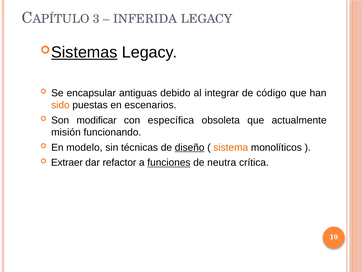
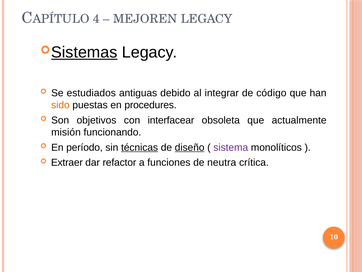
3: 3 -> 4
INFERIDA: INFERIDA -> MEJOREN
encapsular: encapsular -> estudiados
escenarios: escenarios -> procedures
modificar: modificar -> objetivos
específica: específica -> interfacear
modelo: modelo -> período
técnicas underline: none -> present
sistema colour: orange -> purple
funciones underline: present -> none
